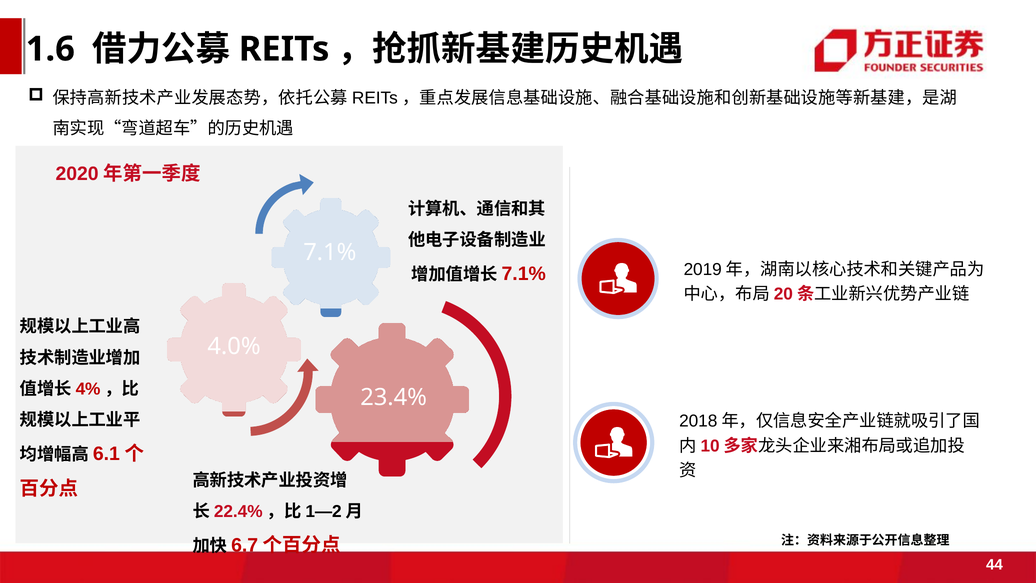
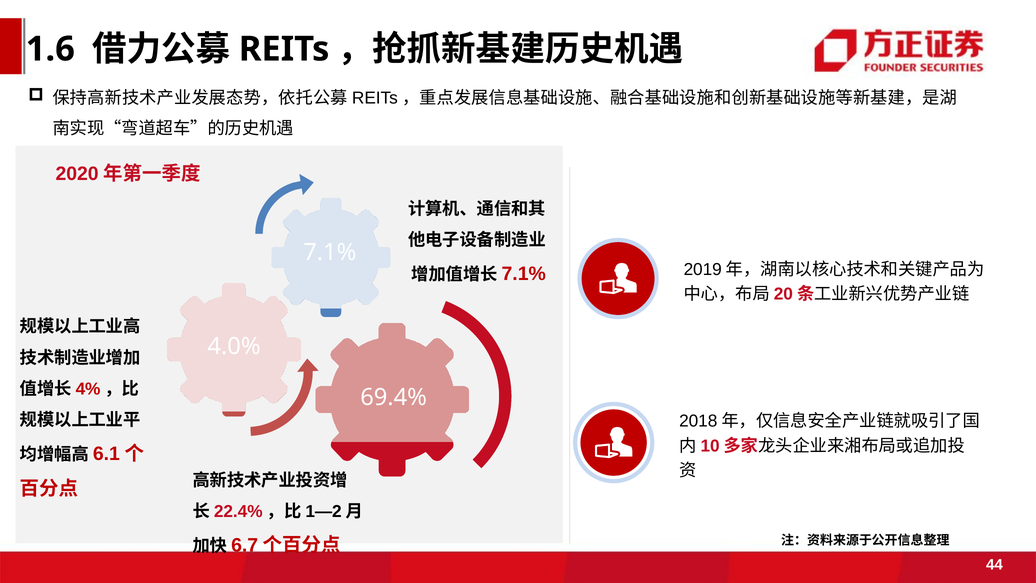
23.4%: 23.4% -> 69.4%
